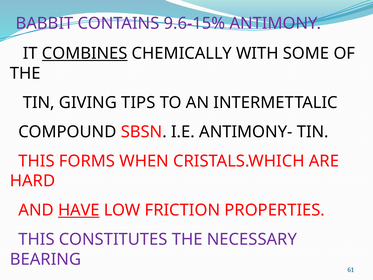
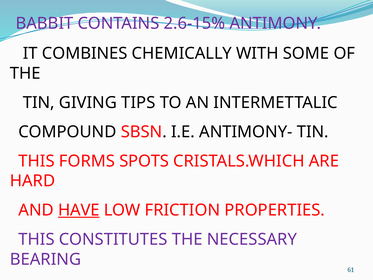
9.6-15%: 9.6-15% -> 2.6-15%
COMBINES underline: present -> none
WHEN: WHEN -> SPOTS
